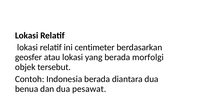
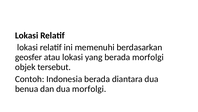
centimeter: centimeter -> memenuhi
dua pesawat: pesawat -> morfolgi
